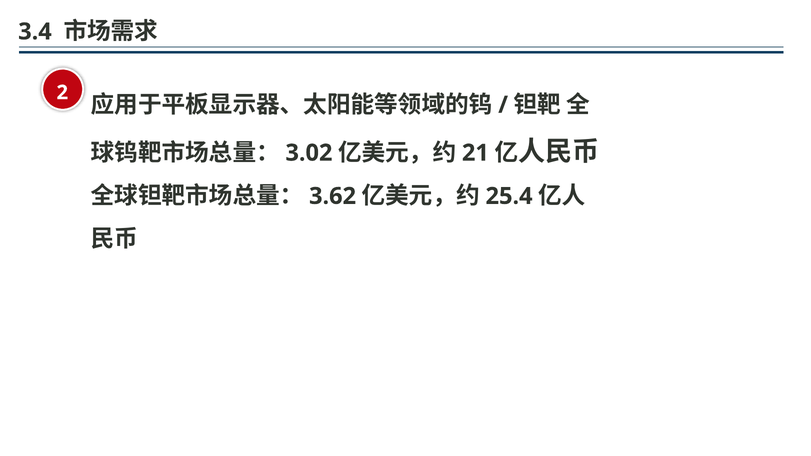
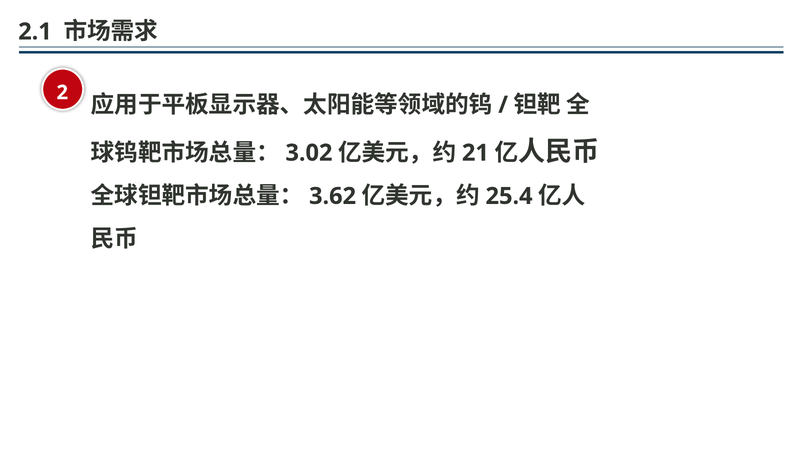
3.4: 3.4 -> 2.1
